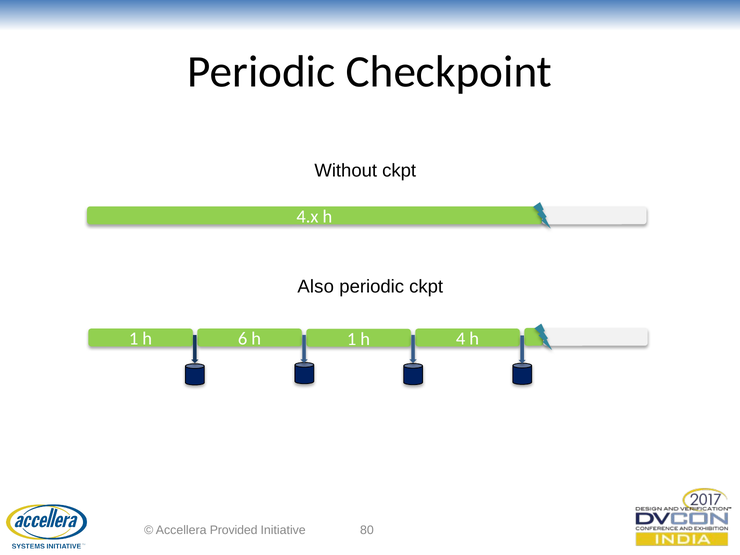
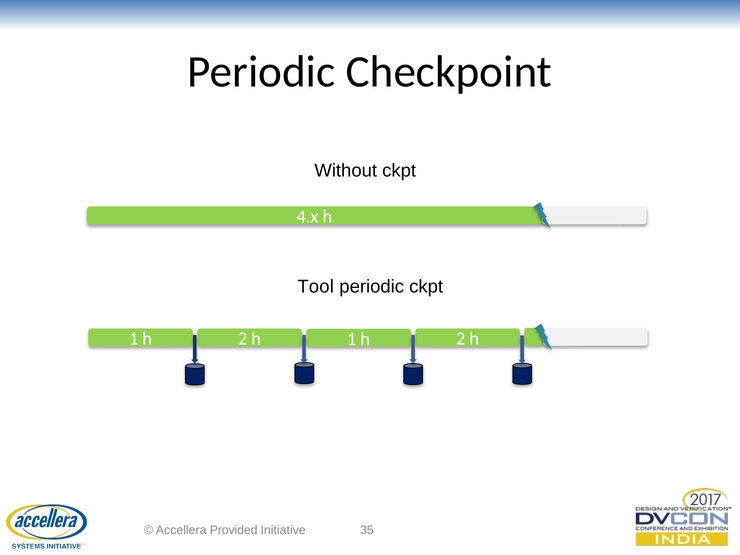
Also: Also -> Tool
6 at (243, 339): 6 -> 2
4 at (461, 339): 4 -> 2
80: 80 -> 35
